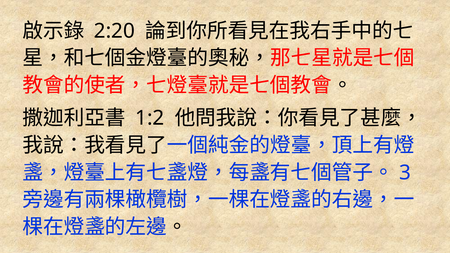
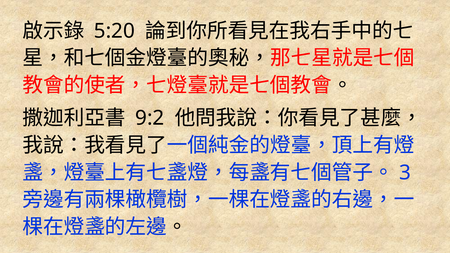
2:20: 2:20 -> 5:20
1:2: 1:2 -> 9:2
